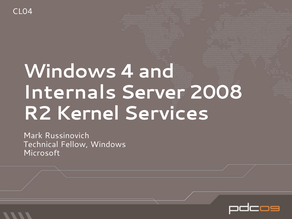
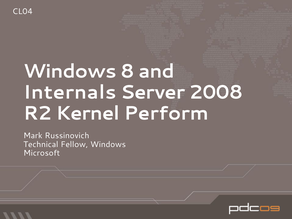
4: 4 -> 8
Services: Services -> Perform
